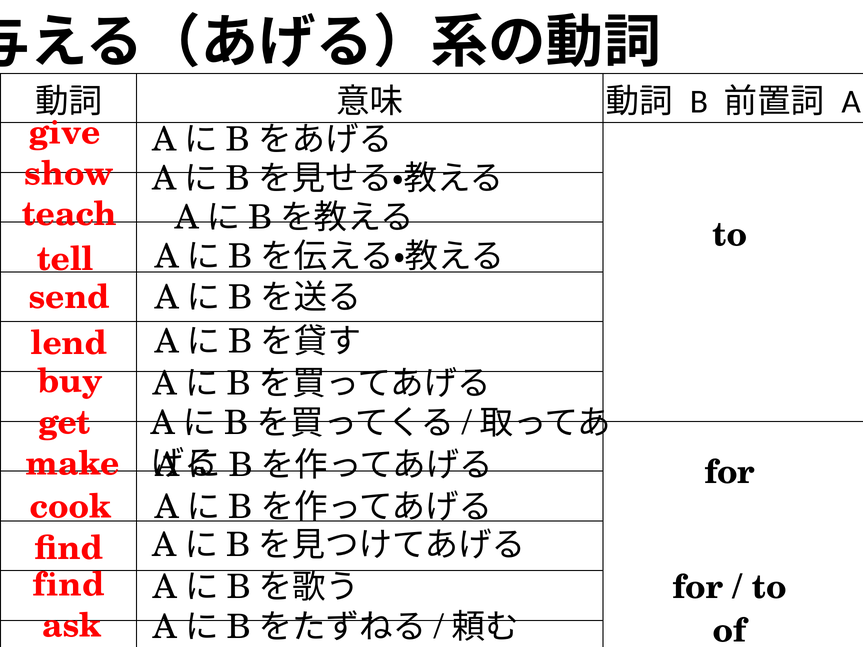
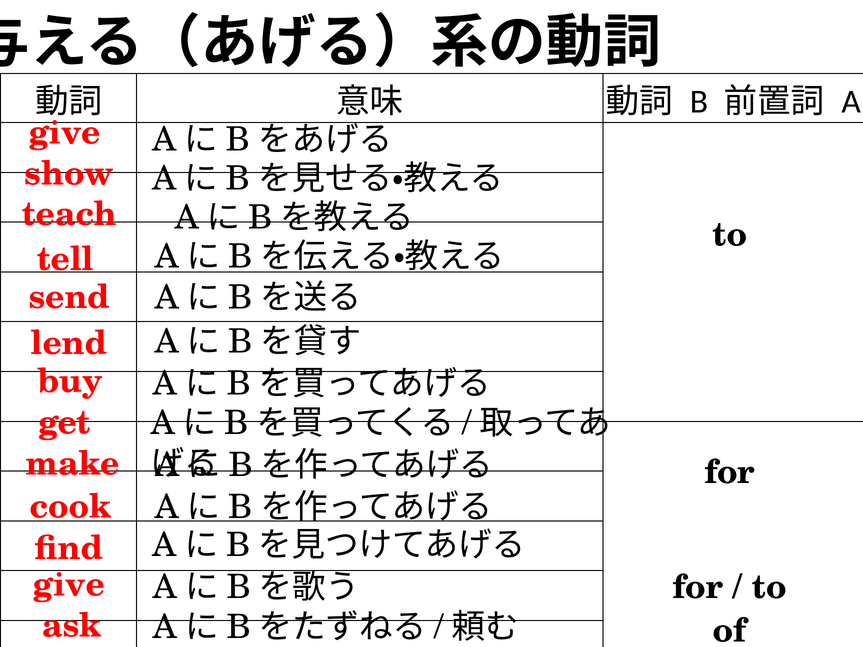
find at (69, 585): find -> give
